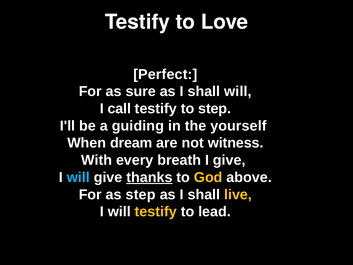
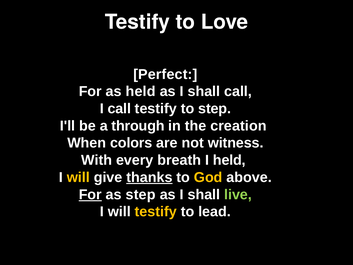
as sure: sure -> held
shall will: will -> call
guiding: guiding -> through
yourself: yourself -> creation
dream: dream -> colors
I give: give -> held
will at (78, 177) colour: light blue -> yellow
For at (90, 194) underline: none -> present
live colour: yellow -> light green
